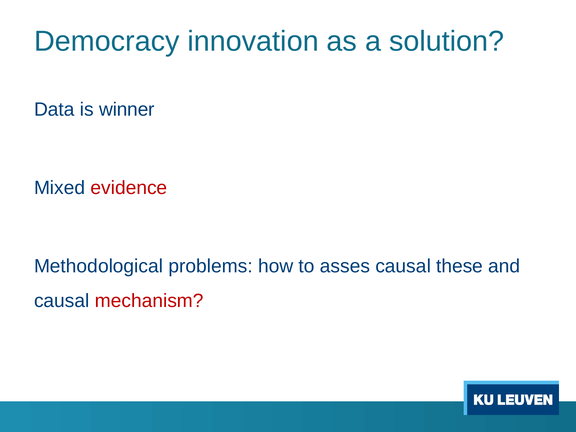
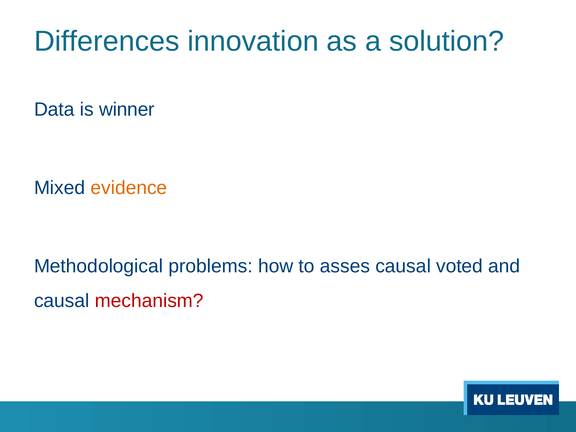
Democracy: Democracy -> Differences
evidence colour: red -> orange
these: these -> voted
